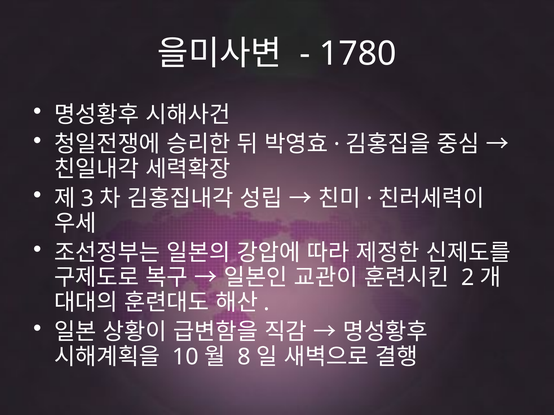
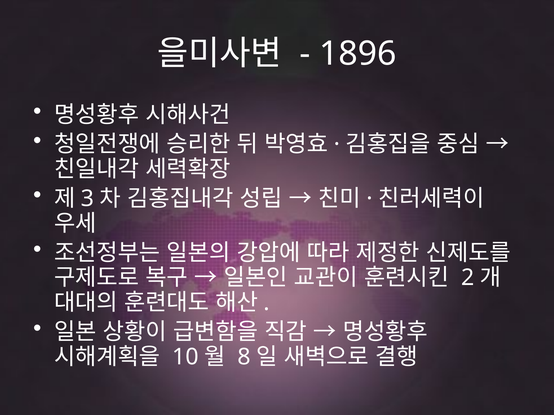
1780: 1780 -> 1896
